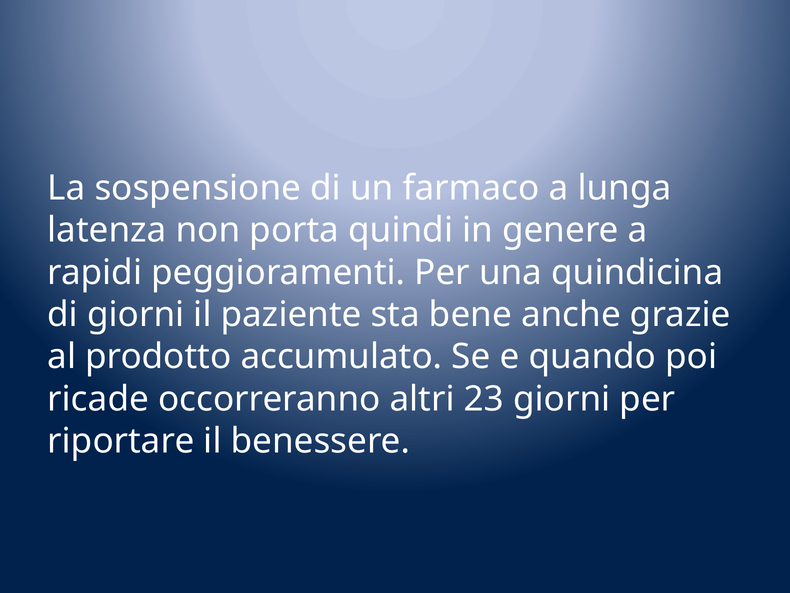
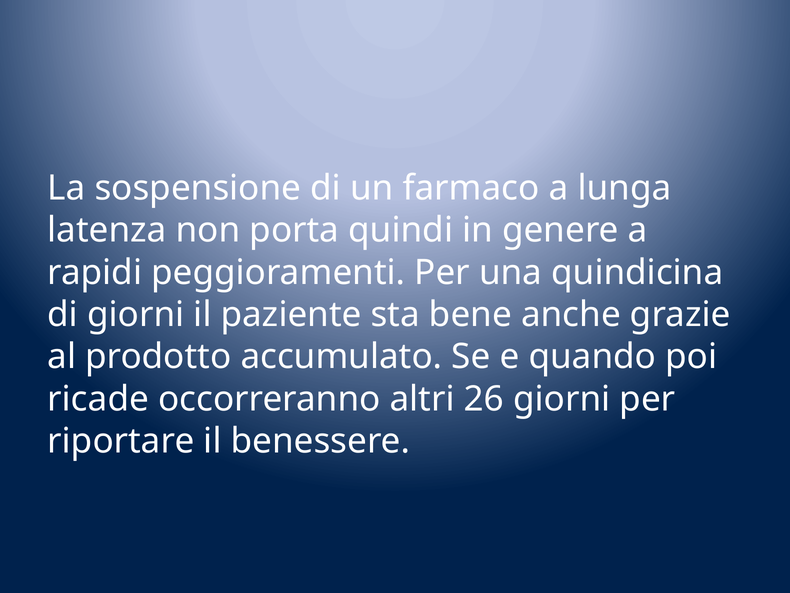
23: 23 -> 26
